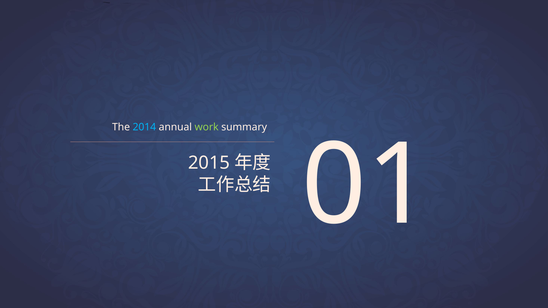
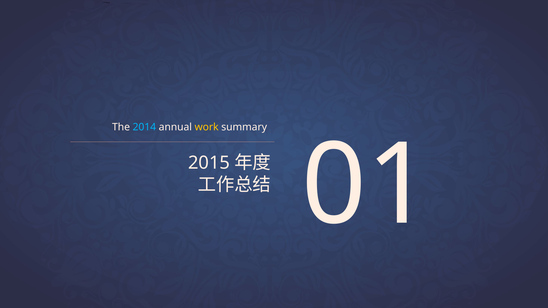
work colour: light green -> yellow
